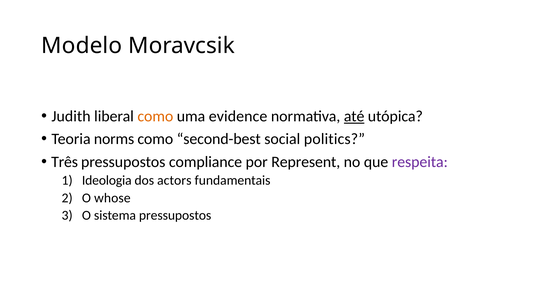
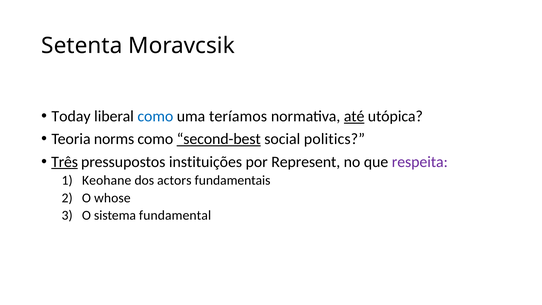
Modelo: Modelo -> Setenta
Judith: Judith -> Today
como at (155, 116) colour: orange -> blue
evidence: evidence -> teríamos
second-best underline: none -> present
Três underline: none -> present
compliance: compliance -> instituições
Ideologia: Ideologia -> Keohane
sistema pressupostos: pressupostos -> fundamental
